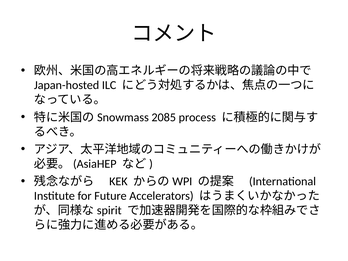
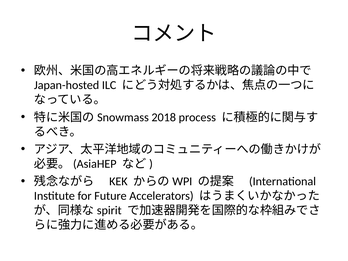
2085: 2085 -> 2018
